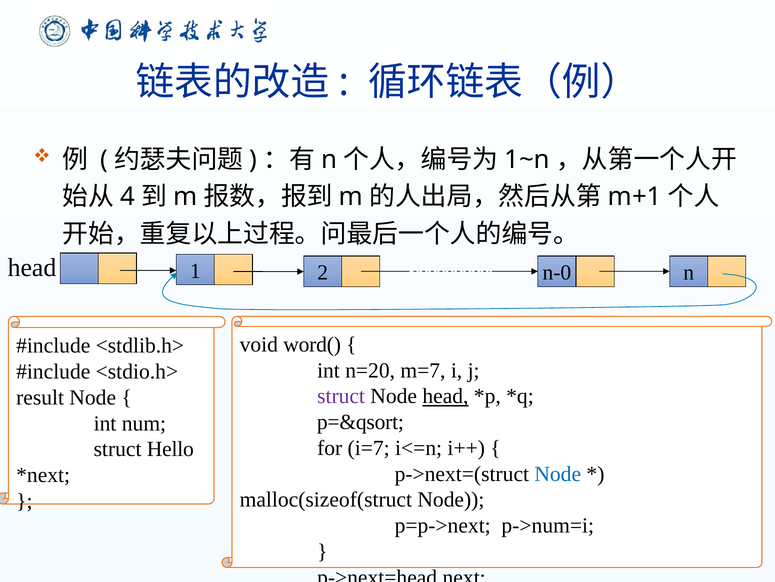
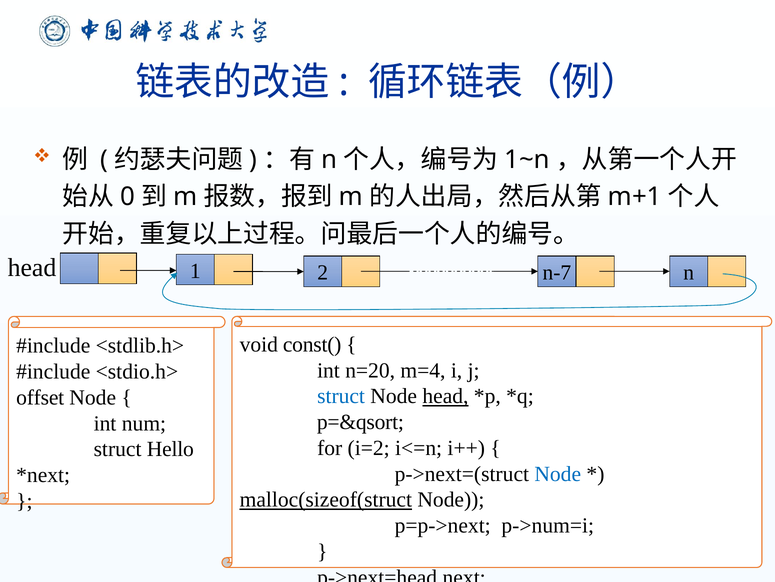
4: 4 -> 0
n-0: n-0 -> n-7
word(: word( -> const(
m=7: m=7 -> m=4
struct at (341, 396) colour: purple -> blue
result: result -> offset
i=7: i=7 -> i=2
malloc(sizeof(struct underline: none -> present
